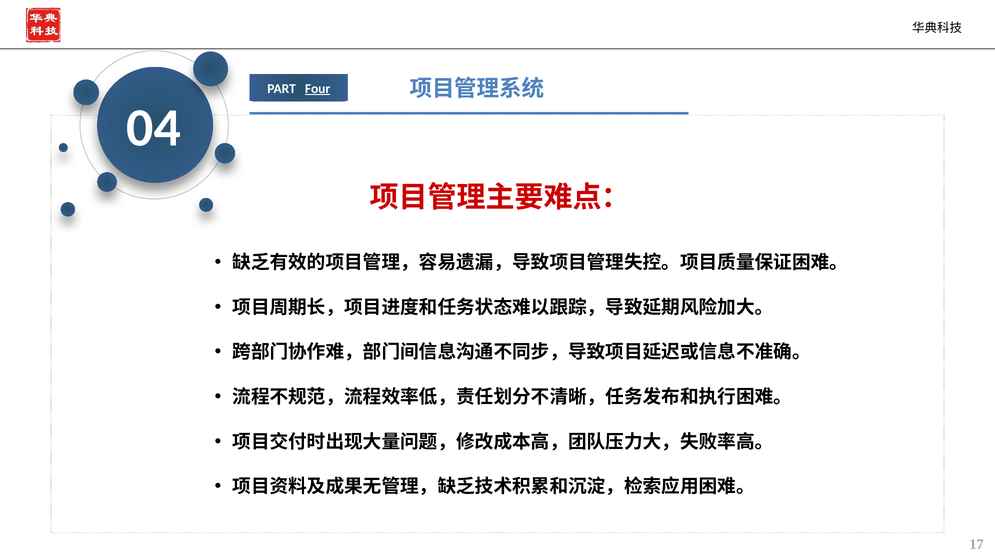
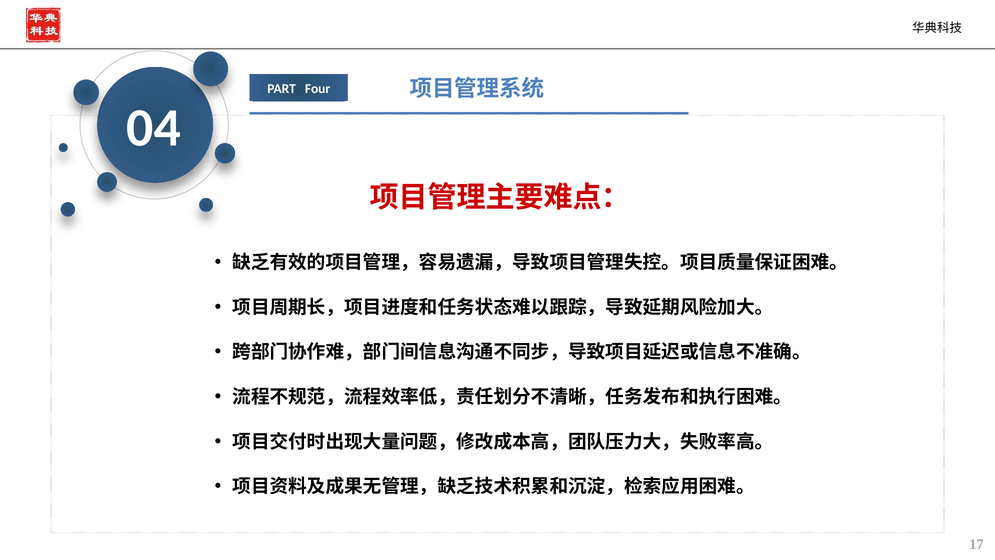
Four underline: present -> none
